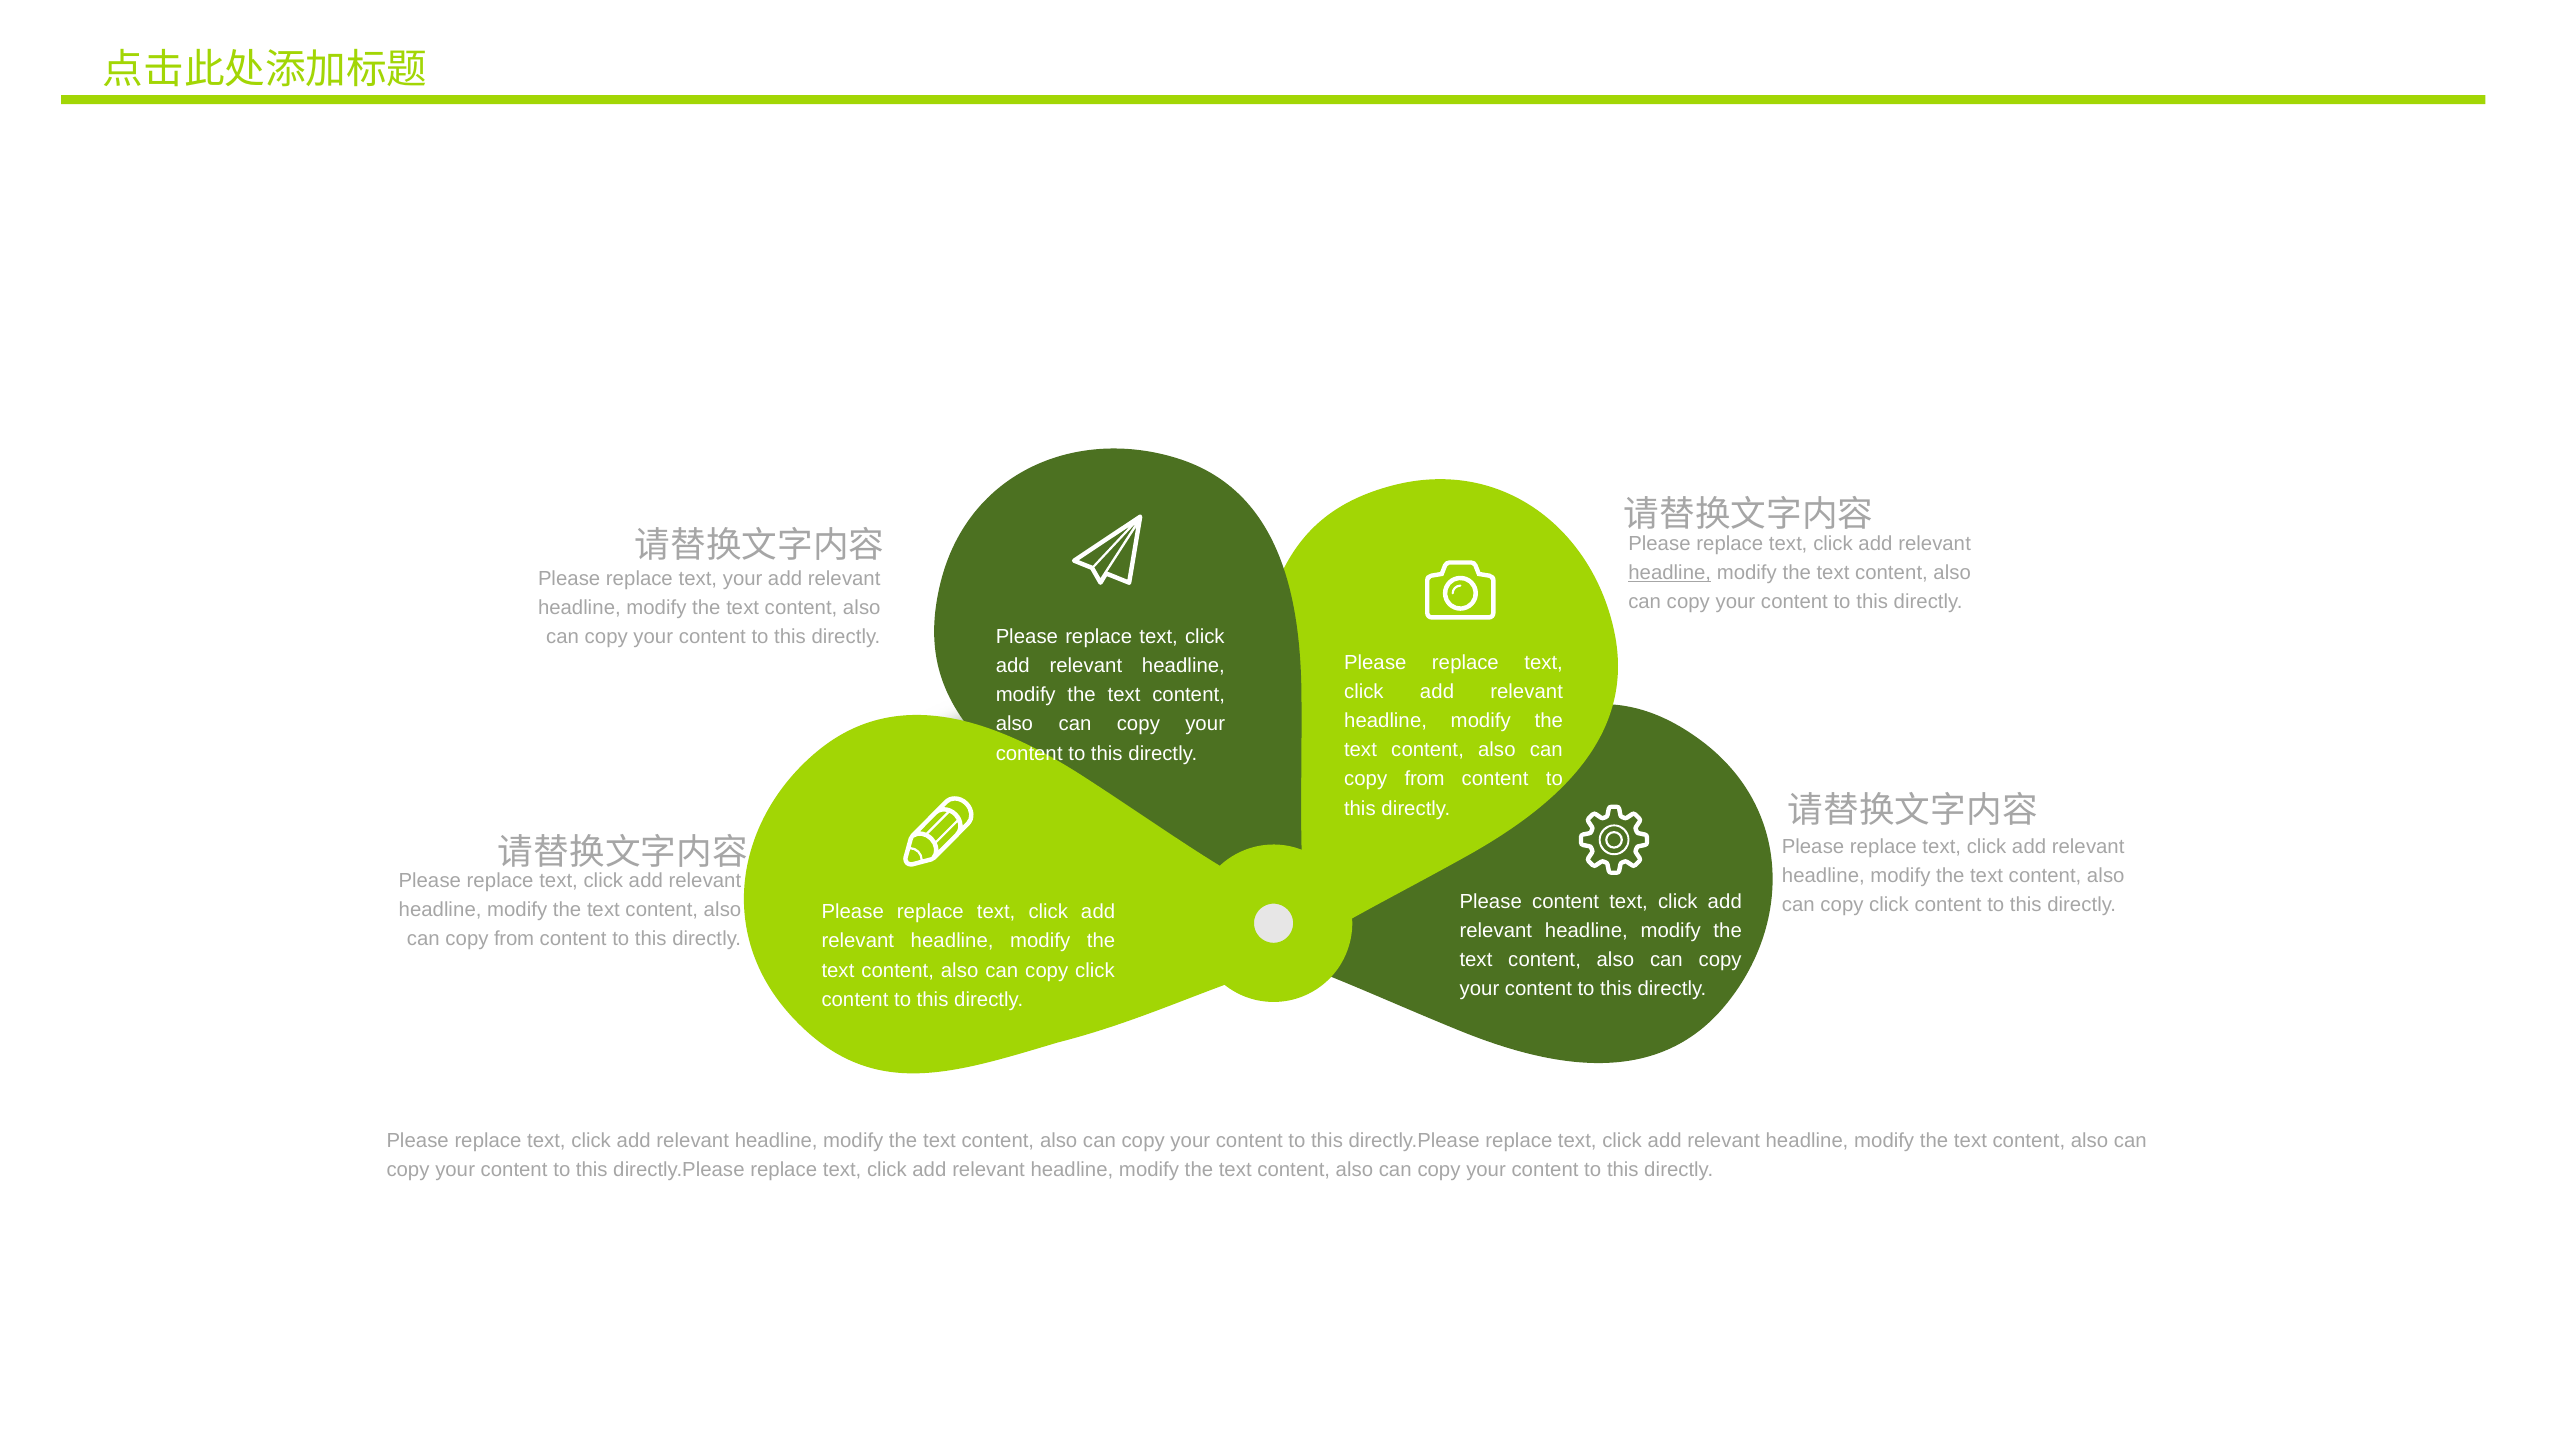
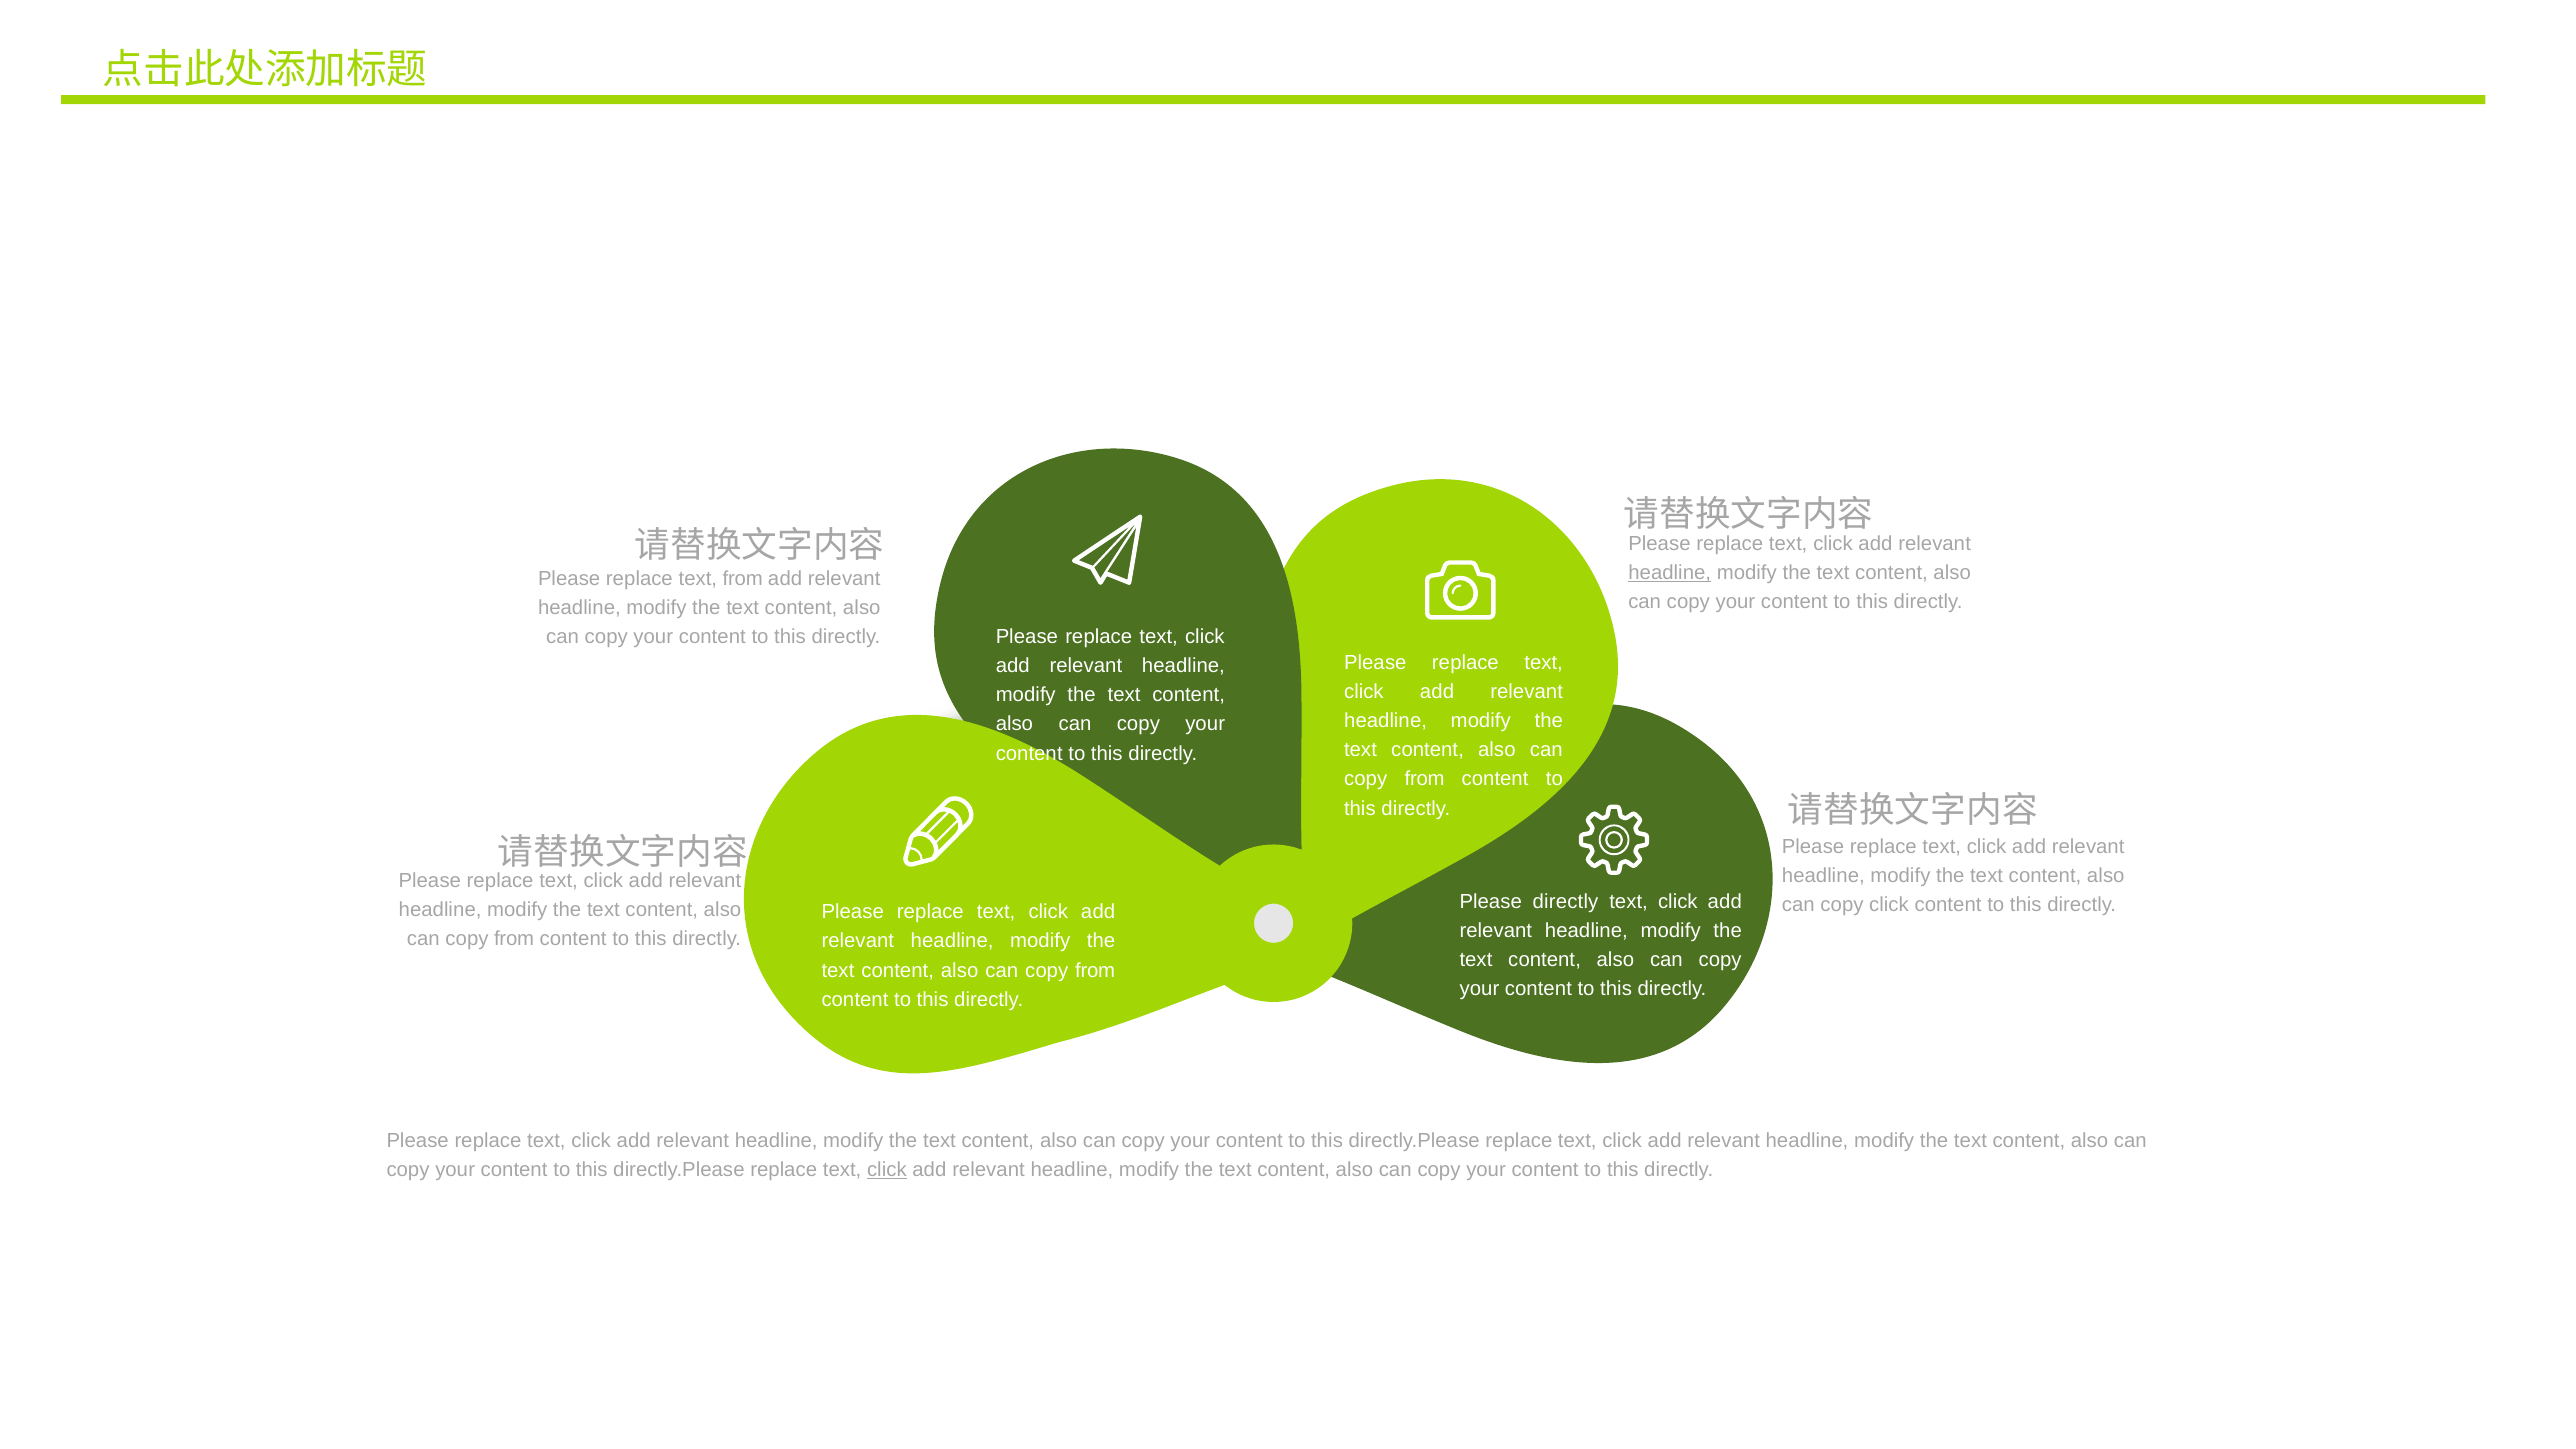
text your: your -> from
Please content: content -> directly
click at (1095, 970): click -> from
click at (887, 1169) underline: none -> present
